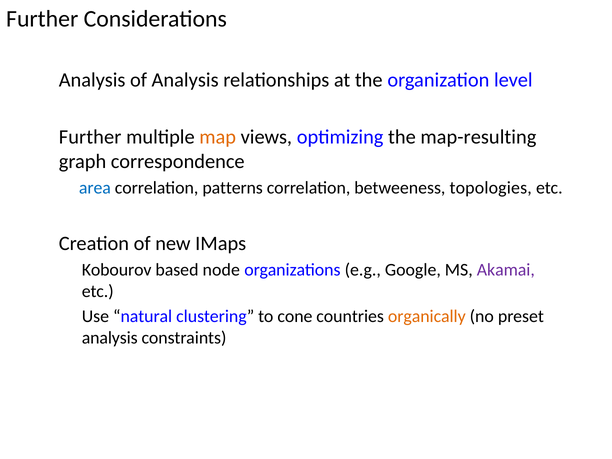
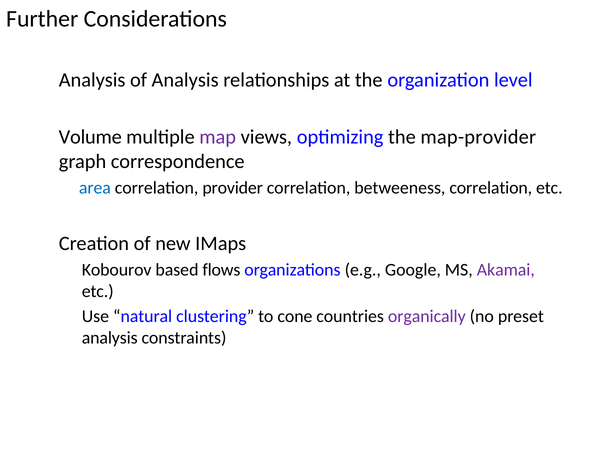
Further at (90, 137): Further -> Volume
map colour: orange -> purple
map-resulting: map-resulting -> map-provider
patterns: patterns -> provider
betweeness topologies: topologies -> correlation
node: node -> flows
organically colour: orange -> purple
